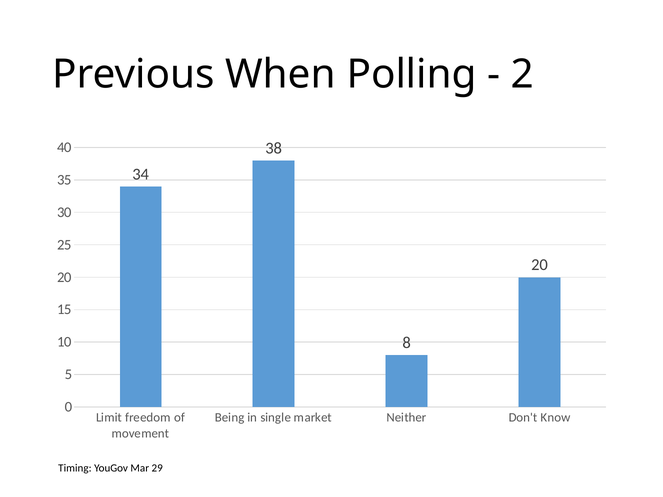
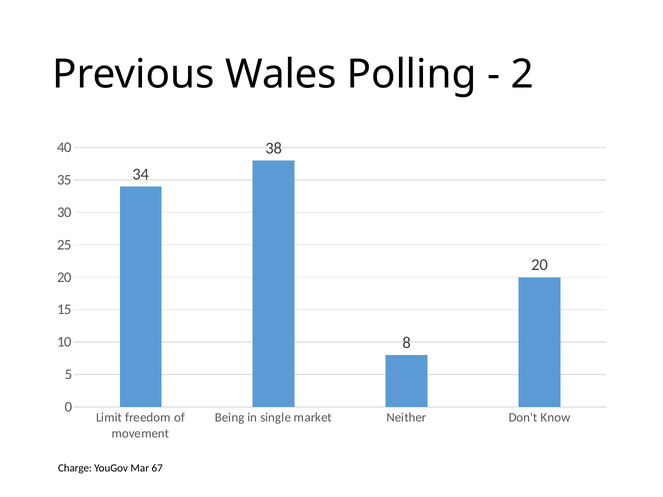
When: When -> Wales
Timing: Timing -> Charge
29: 29 -> 67
